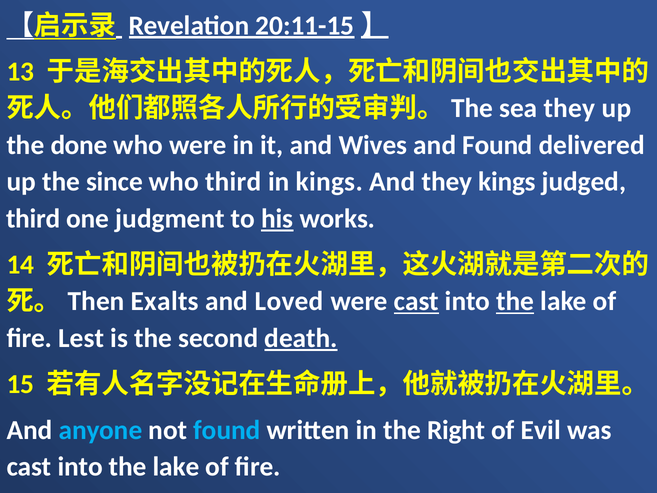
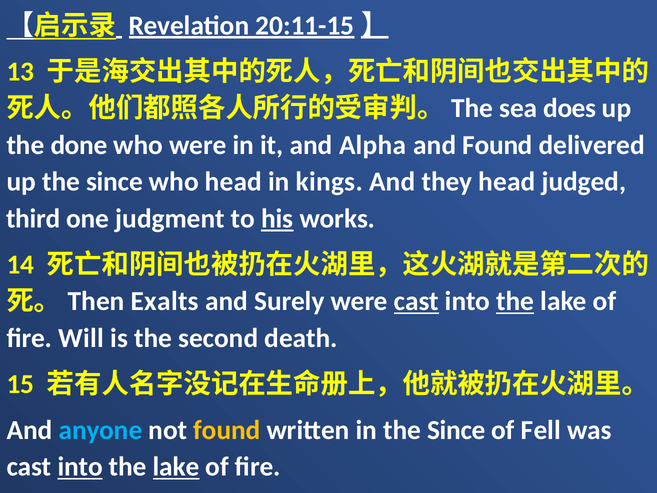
sea they: they -> does
Wives: Wives -> Alpha
who third: third -> head
they kings: kings -> head
Loved: Loved -> Surely
Lest: Lest -> Will
death underline: present -> none
found at (227, 430) colour: light blue -> yellow
in the Right: Right -> Since
Evil: Evil -> Fell
into at (80, 467) underline: none -> present
lake at (176, 467) underline: none -> present
